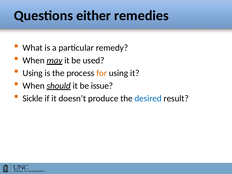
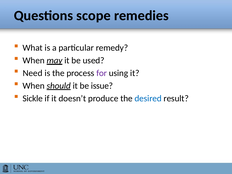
either: either -> scope
Using at (33, 73): Using -> Need
for colour: orange -> purple
